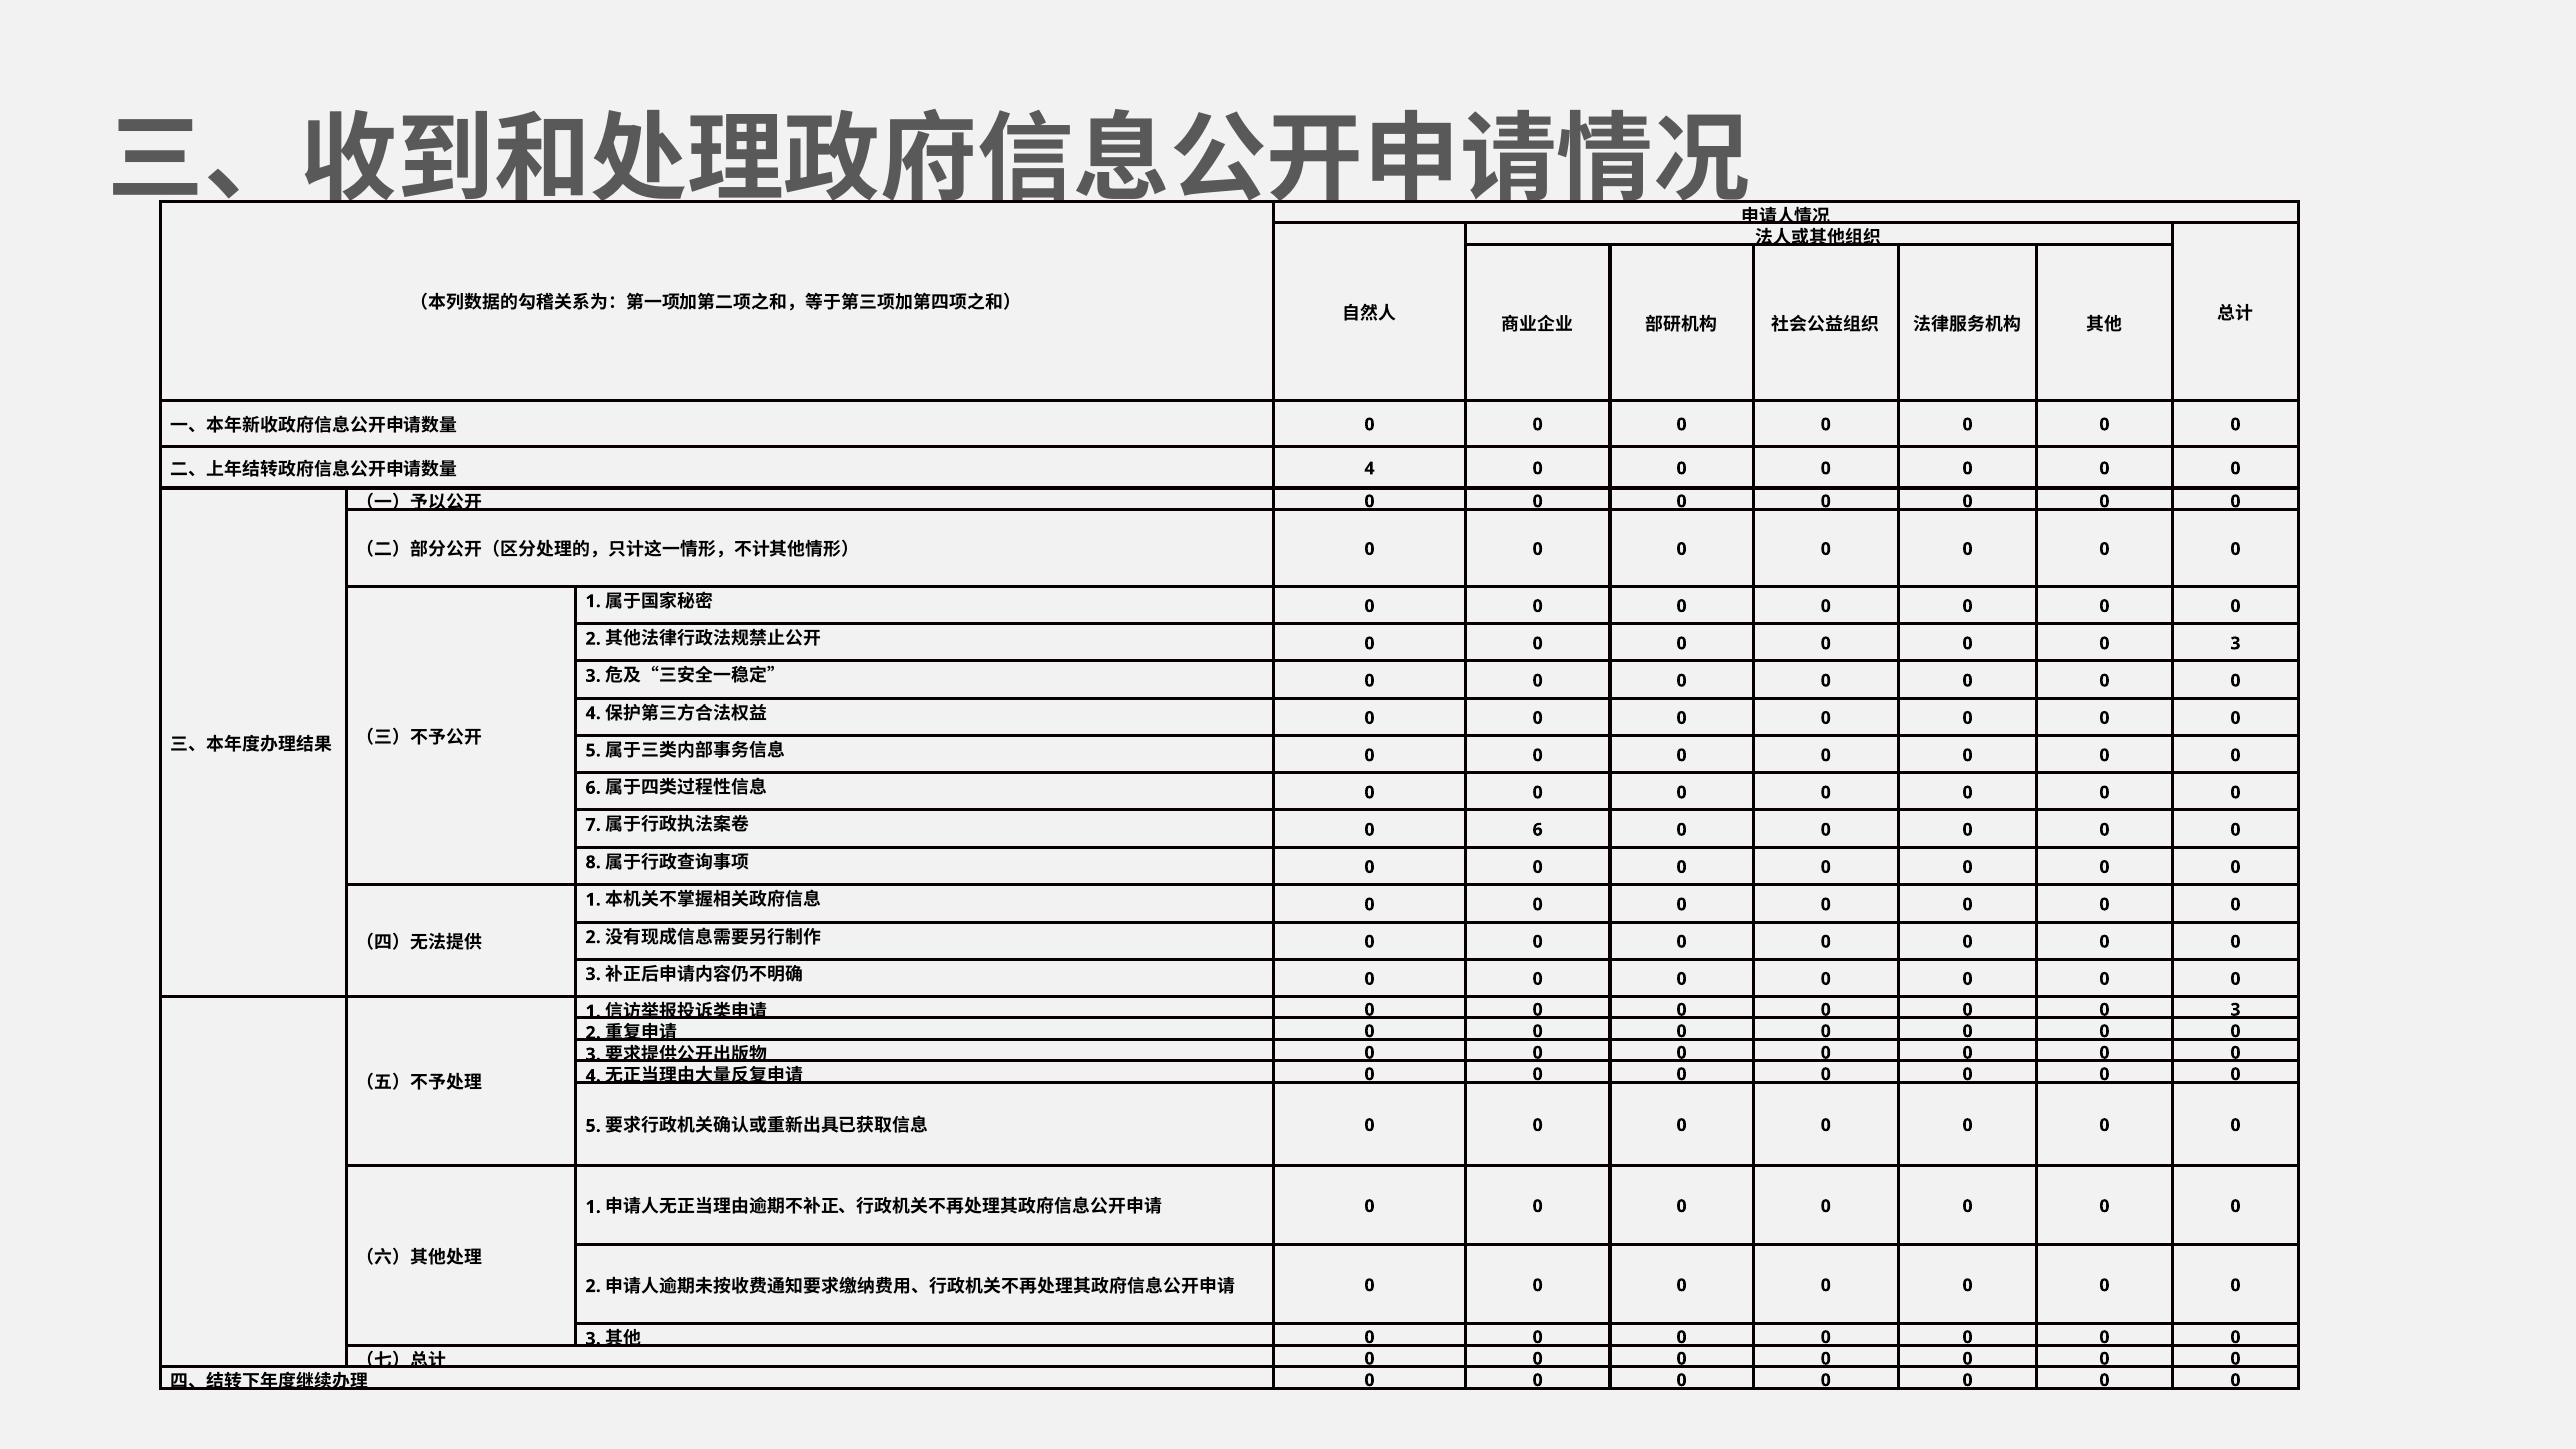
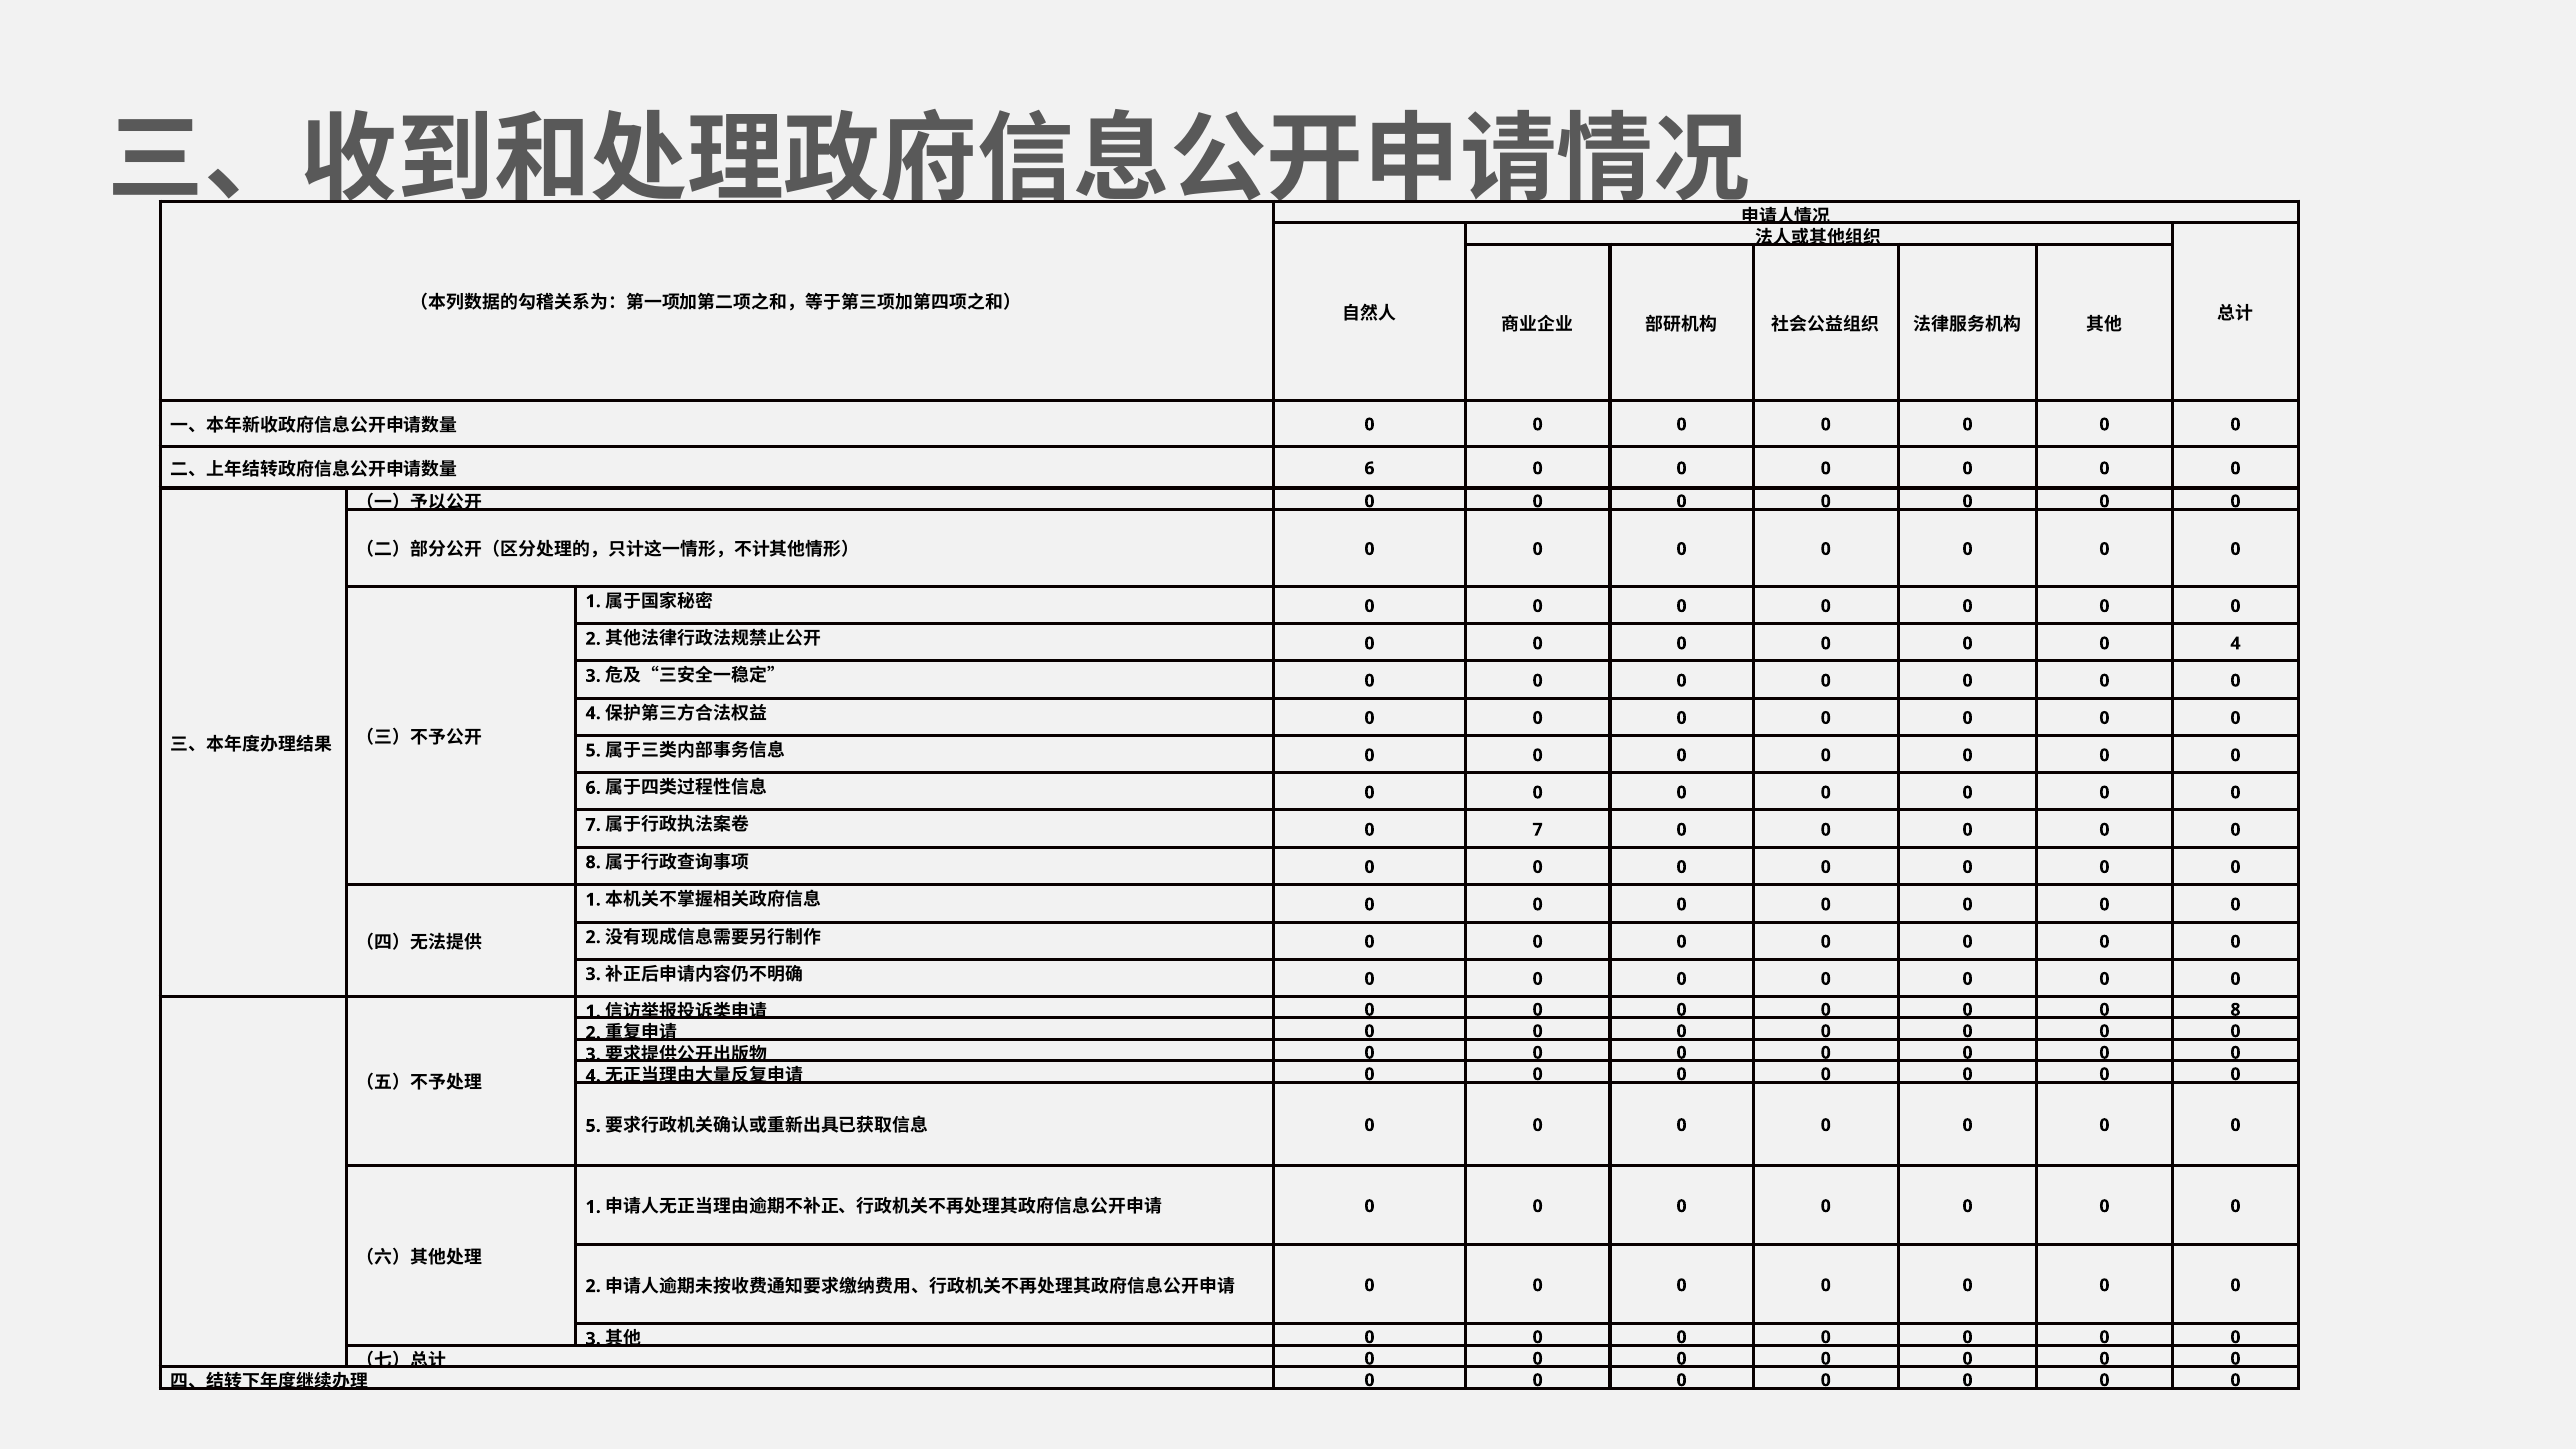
4 at (1369, 468): 4 -> 6
3 at (2235, 643): 3 -> 4
6 at (1538, 830): 6 -> 7
3 at (2235, 1010): 3 -> 8
